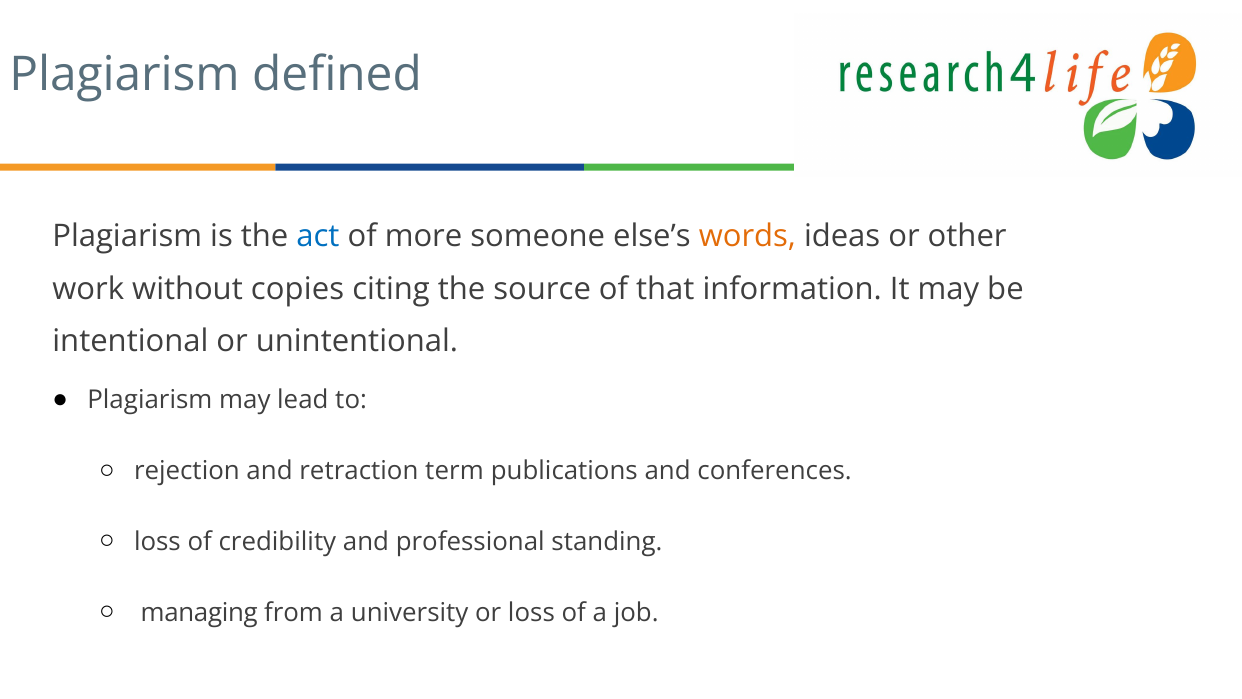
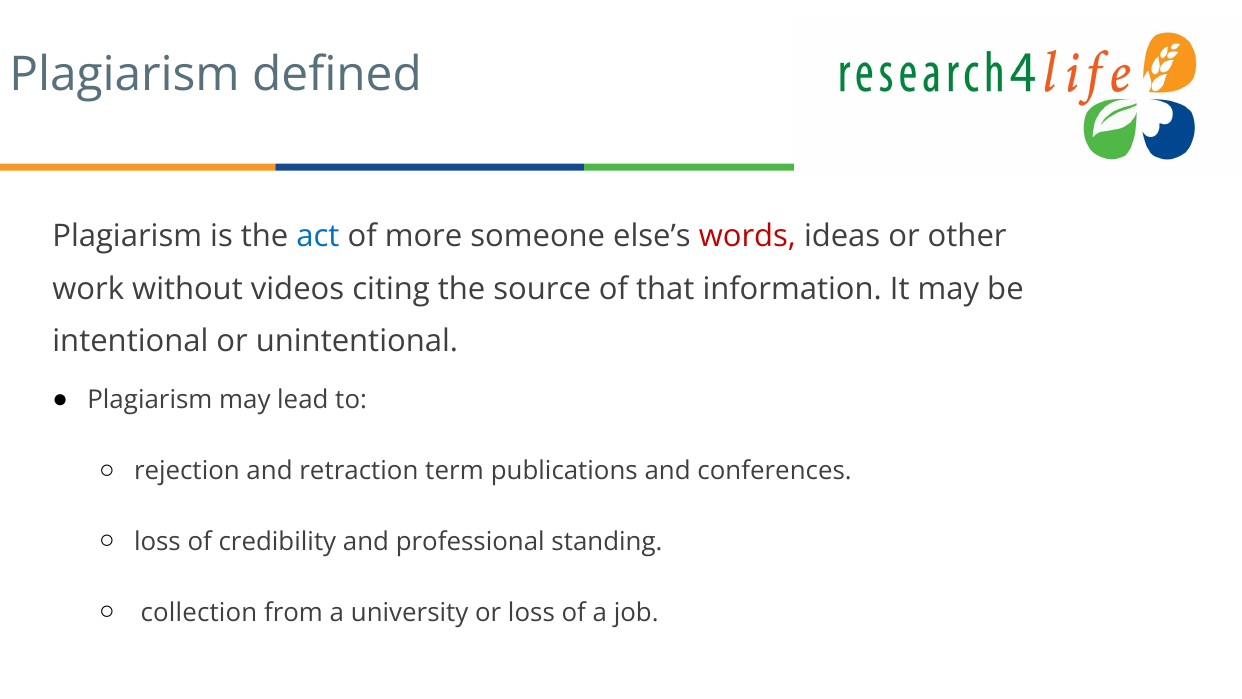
words colour: orange -> red
copies: copies -> videos
managing: managing -> collection
